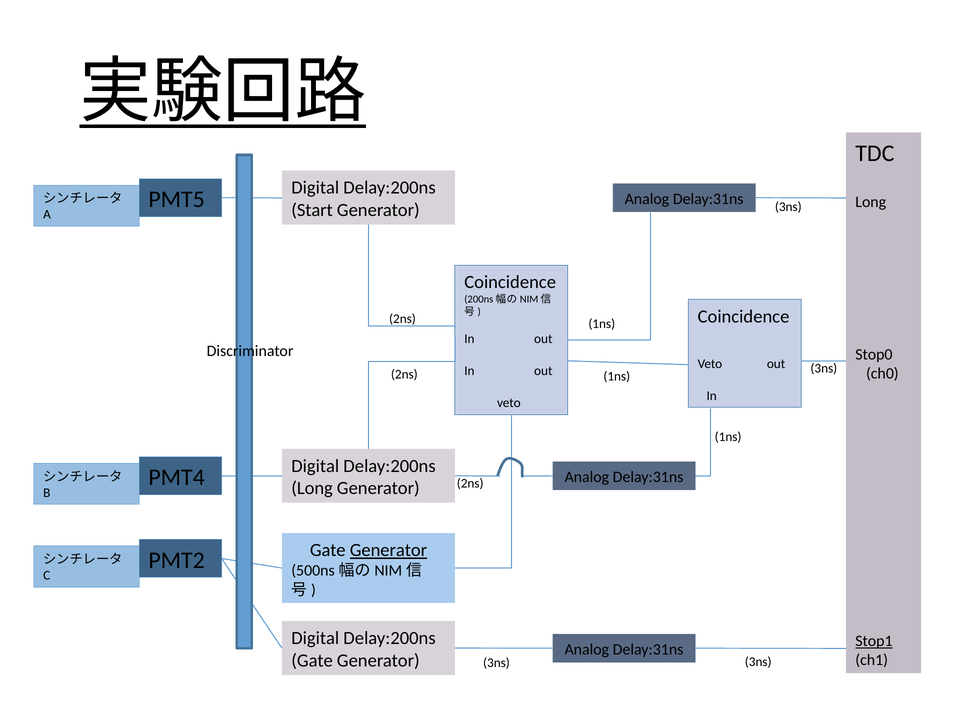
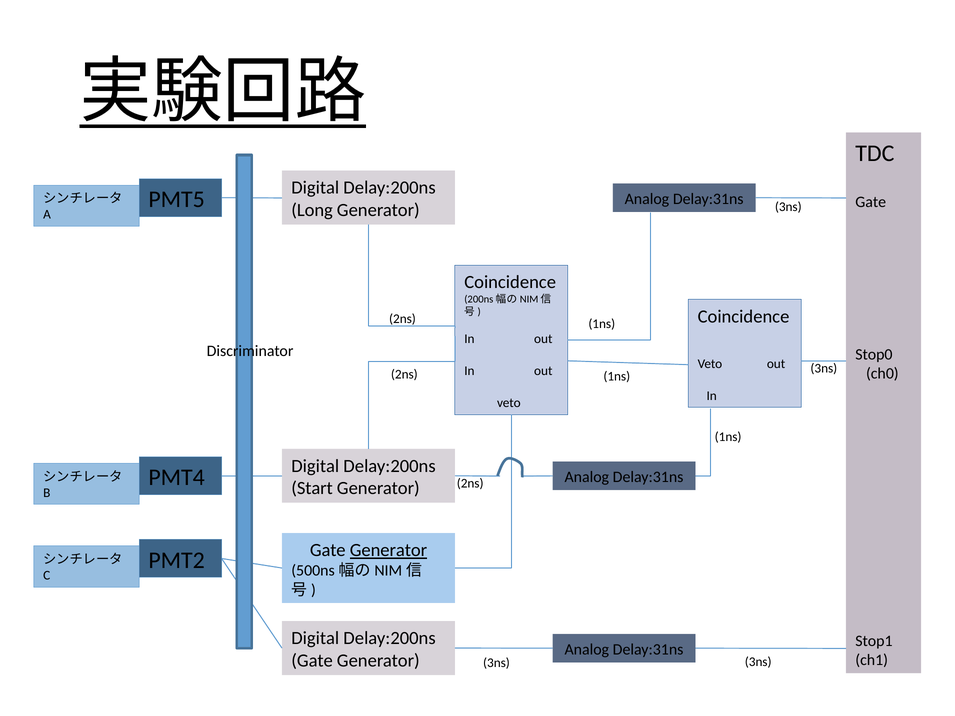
Long at (871, 202): Long -> Gate
Start: Start -> Long
Long at (312, 488): Long -> Start
Stop1 underline: present -> none
